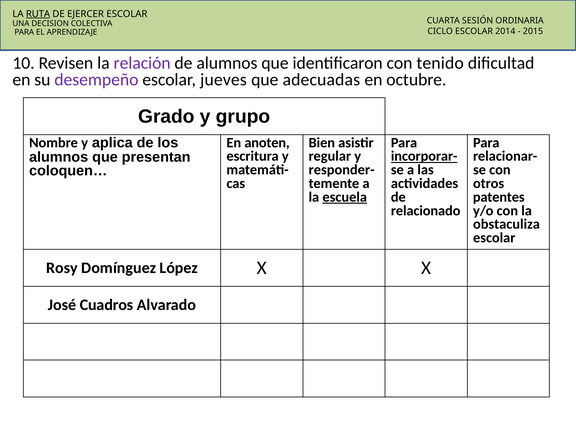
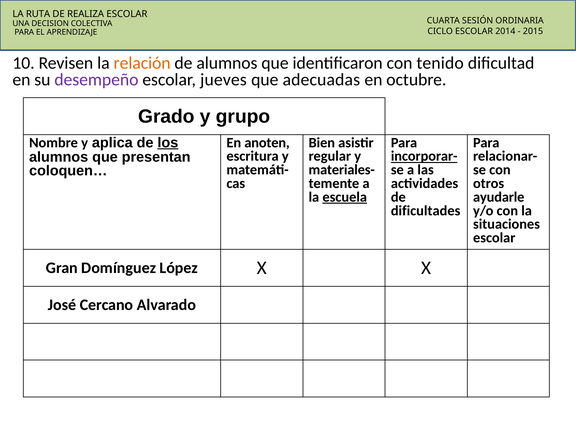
RUTA underline: present -> none
EJERCER: EJERCER -> REALIZA
relación colour: purple -> orange
los underline: none -> present
responder-: responder- -> materiales-
patentes: patentes -> ayudarle
relacionado: relacionado -> dificultades
obstaculiza: obstaculiza -> situaciones
Rosy: Rosy -> Gran
Cuadros: Cuadros -> Cercano
